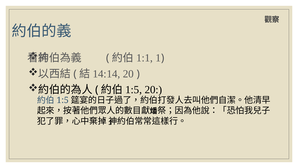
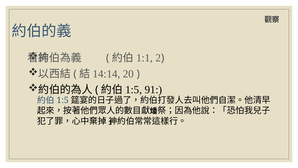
1: 1 -> 2
20 at (153, 89): 20 -> 91
